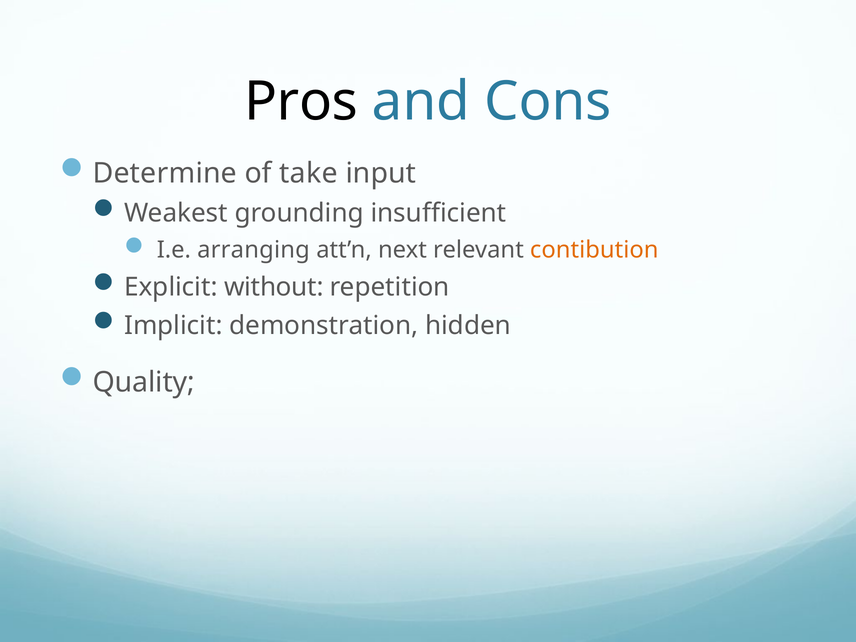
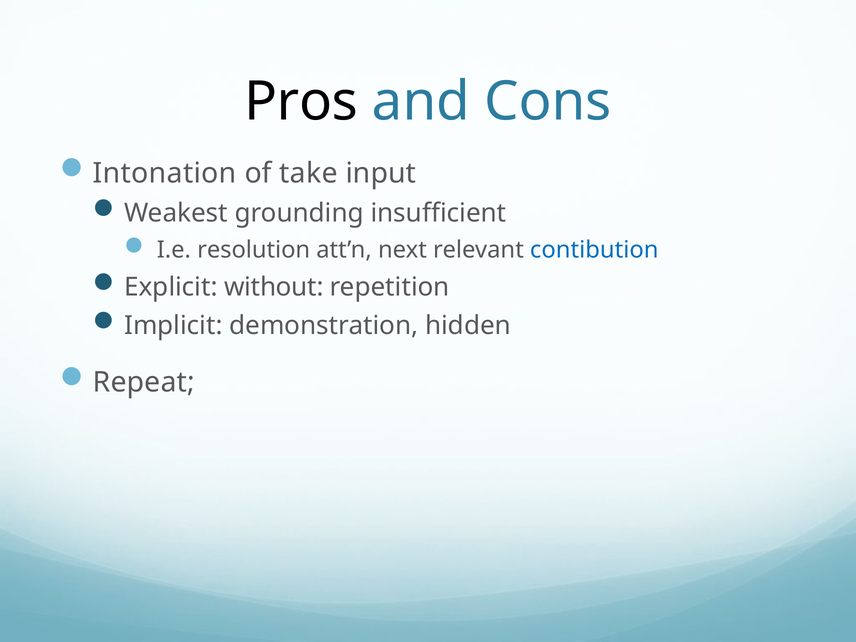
Determine: Determine -> Intonation
arranging: arranging -> resolution
contibution colour: orange -> blue
Quality: Quality -> Repeat
